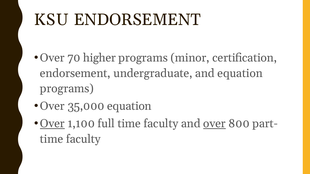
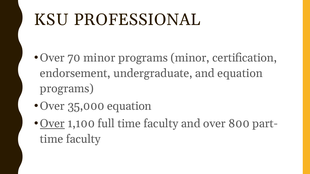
KSU ENDORSEMENT: ENDORSEMENT -> PROFESSIONAL
70 higher: higher -> minor
over at (214, 124) underline: present -> none
